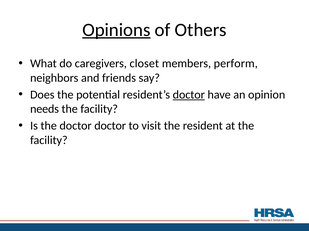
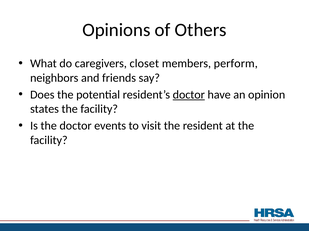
Opinions underline: present -> none
needs: needs -> states
doctor doctor: doctor -> events
